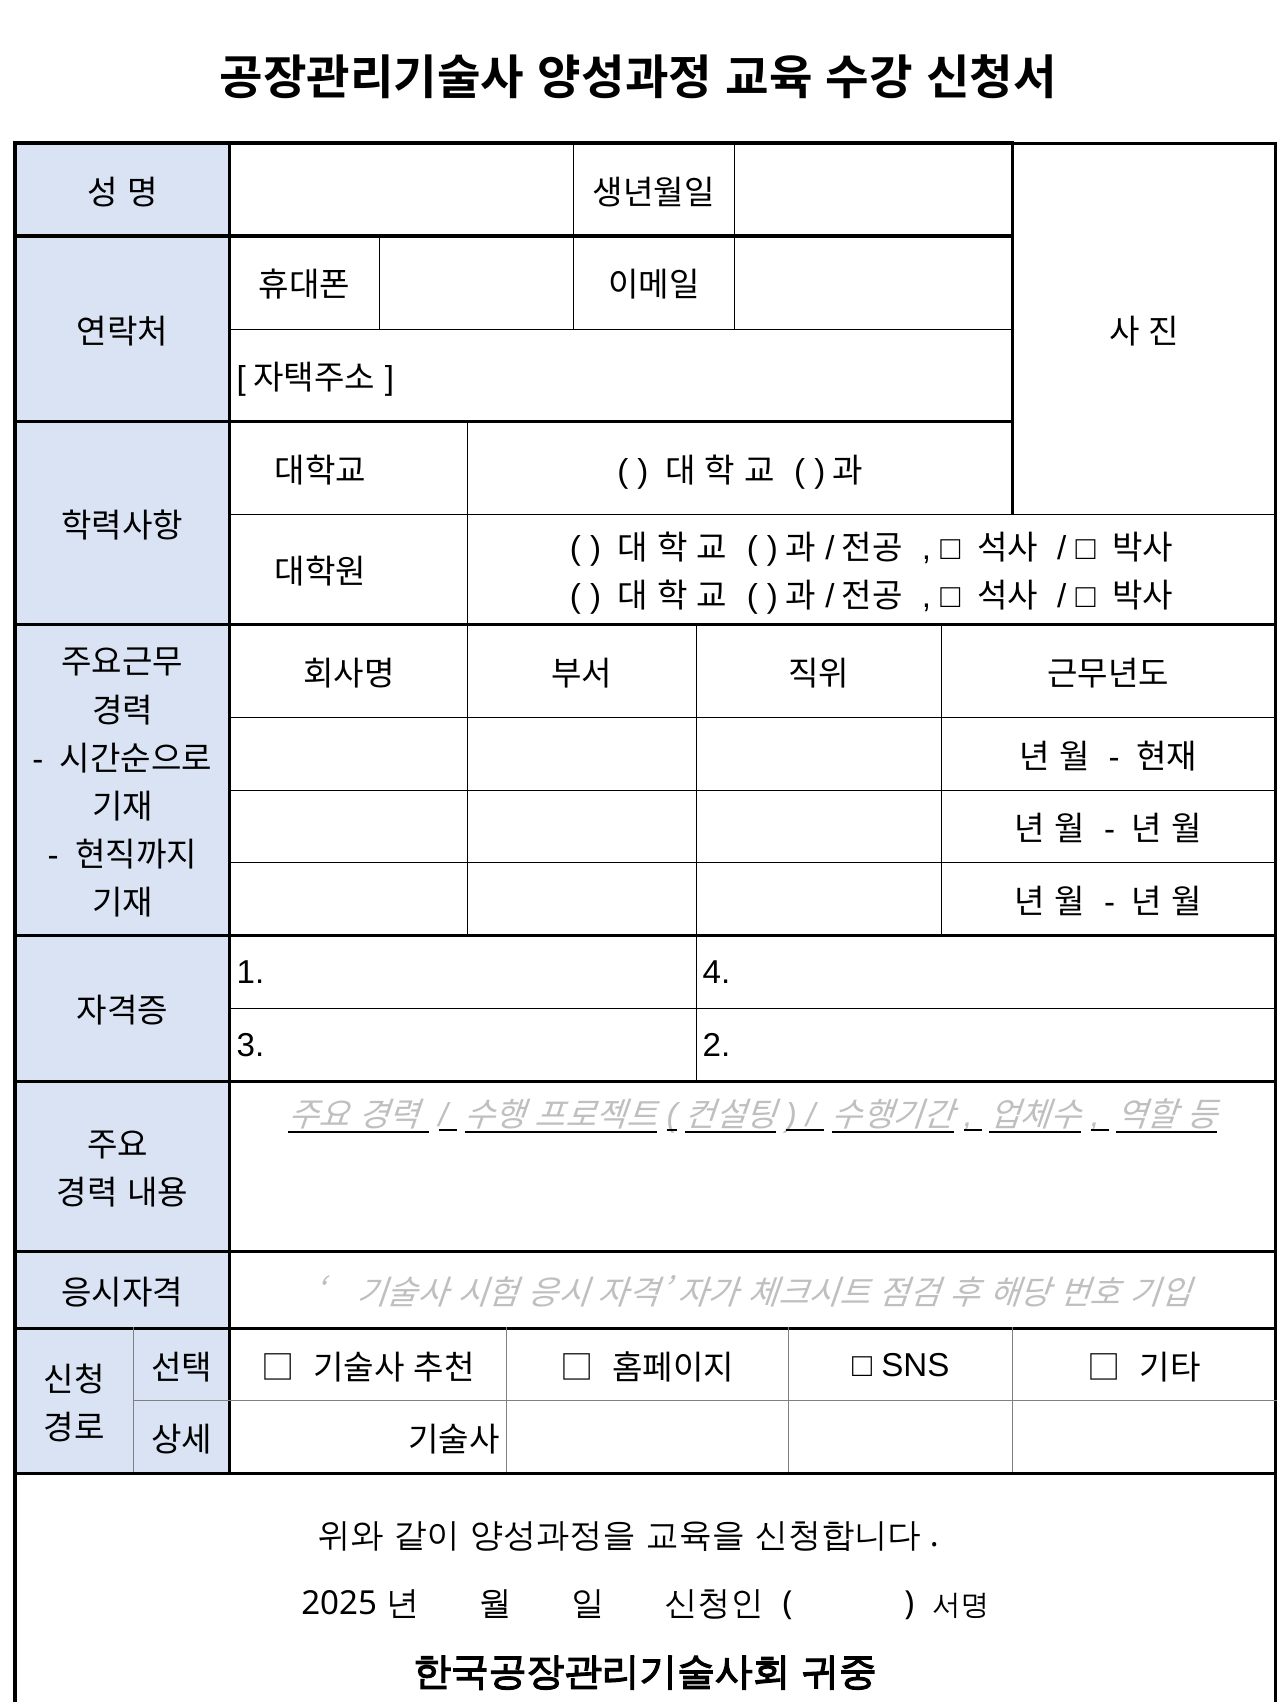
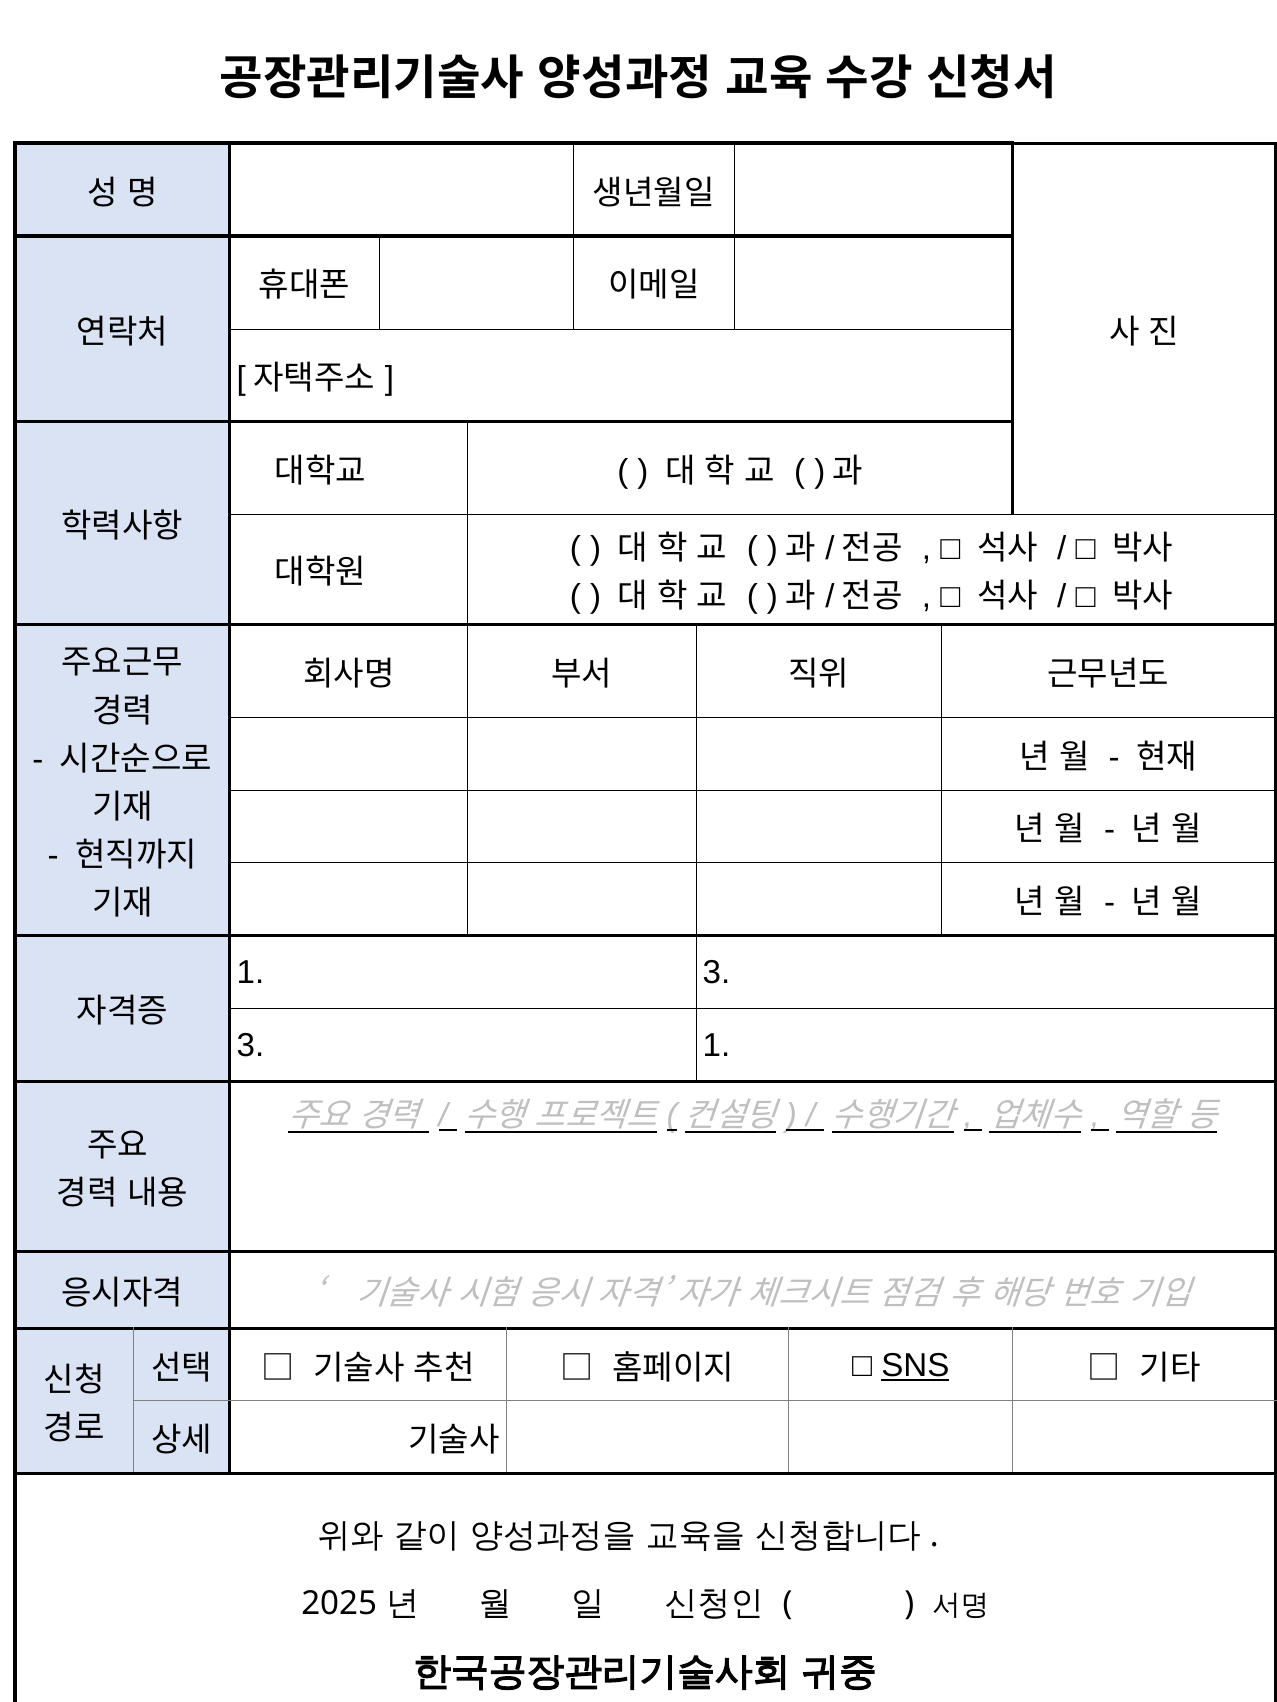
1 4: 4 -> 3
3 2: 2 -> 1
SNS underline: none -> present
